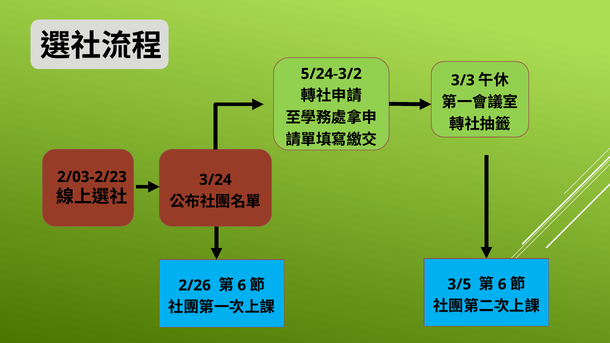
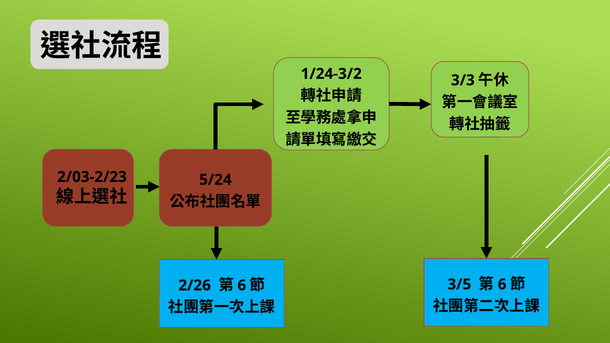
5/24-3/2: 5/24-3/2 -> 1/24-3/2
3/24: 3/24 -> 5/24
